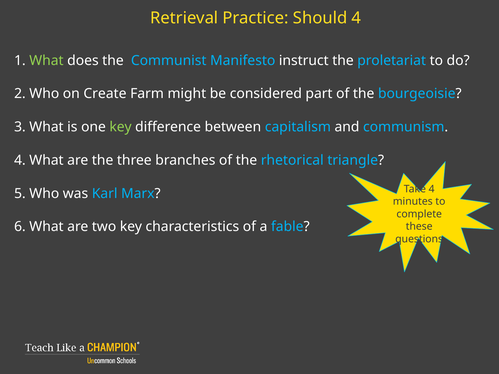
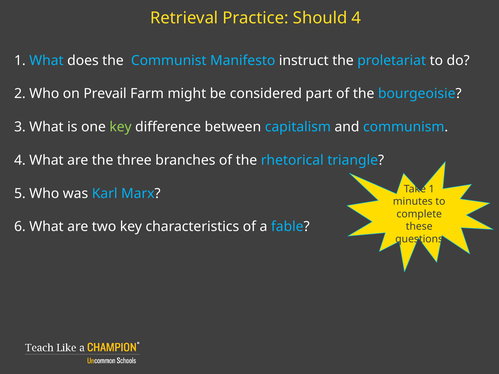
What at (46, 60) colour: light green -> light blue
Create: Create -> Prevail
Take 4: 4 -> 1
